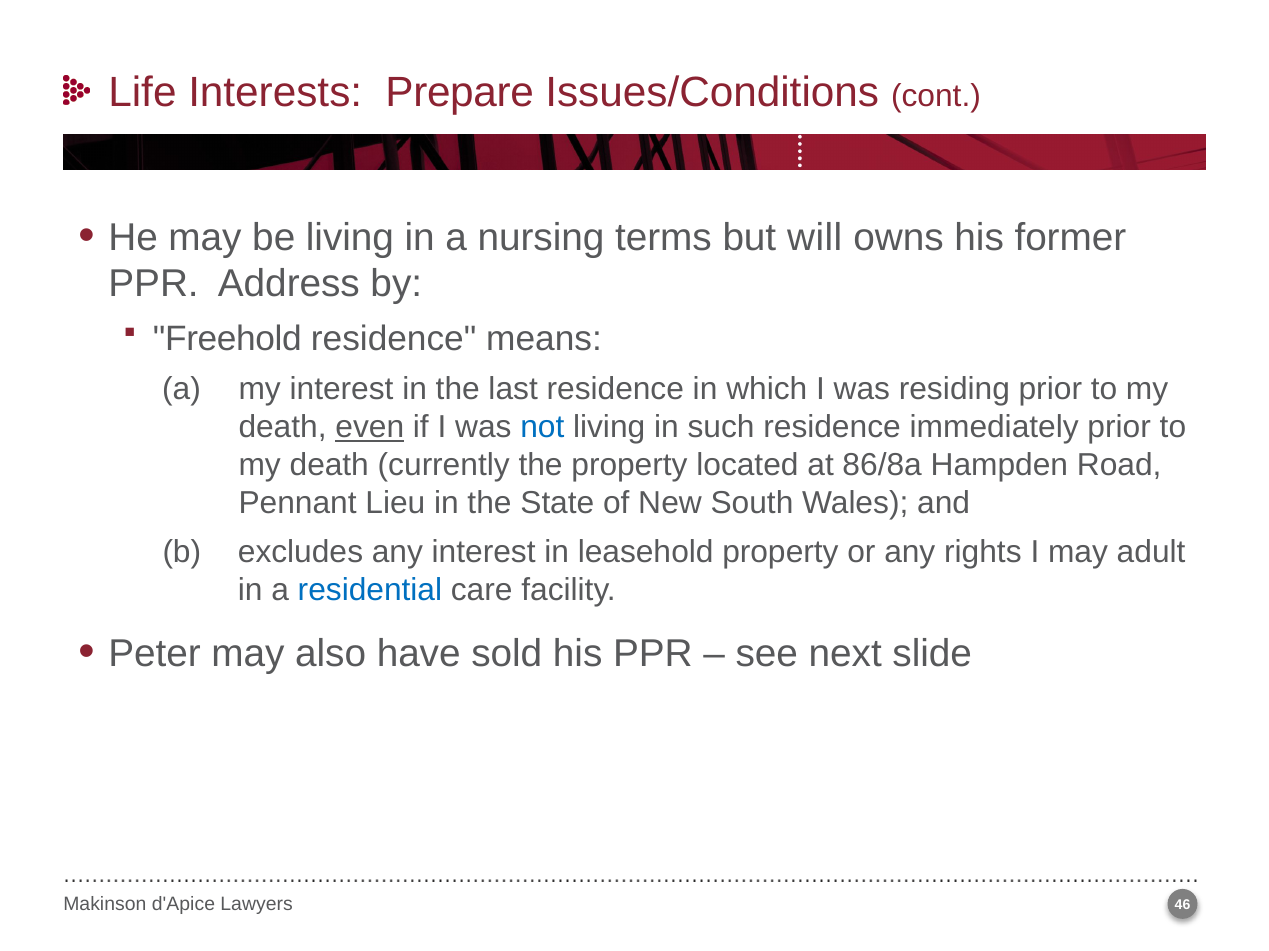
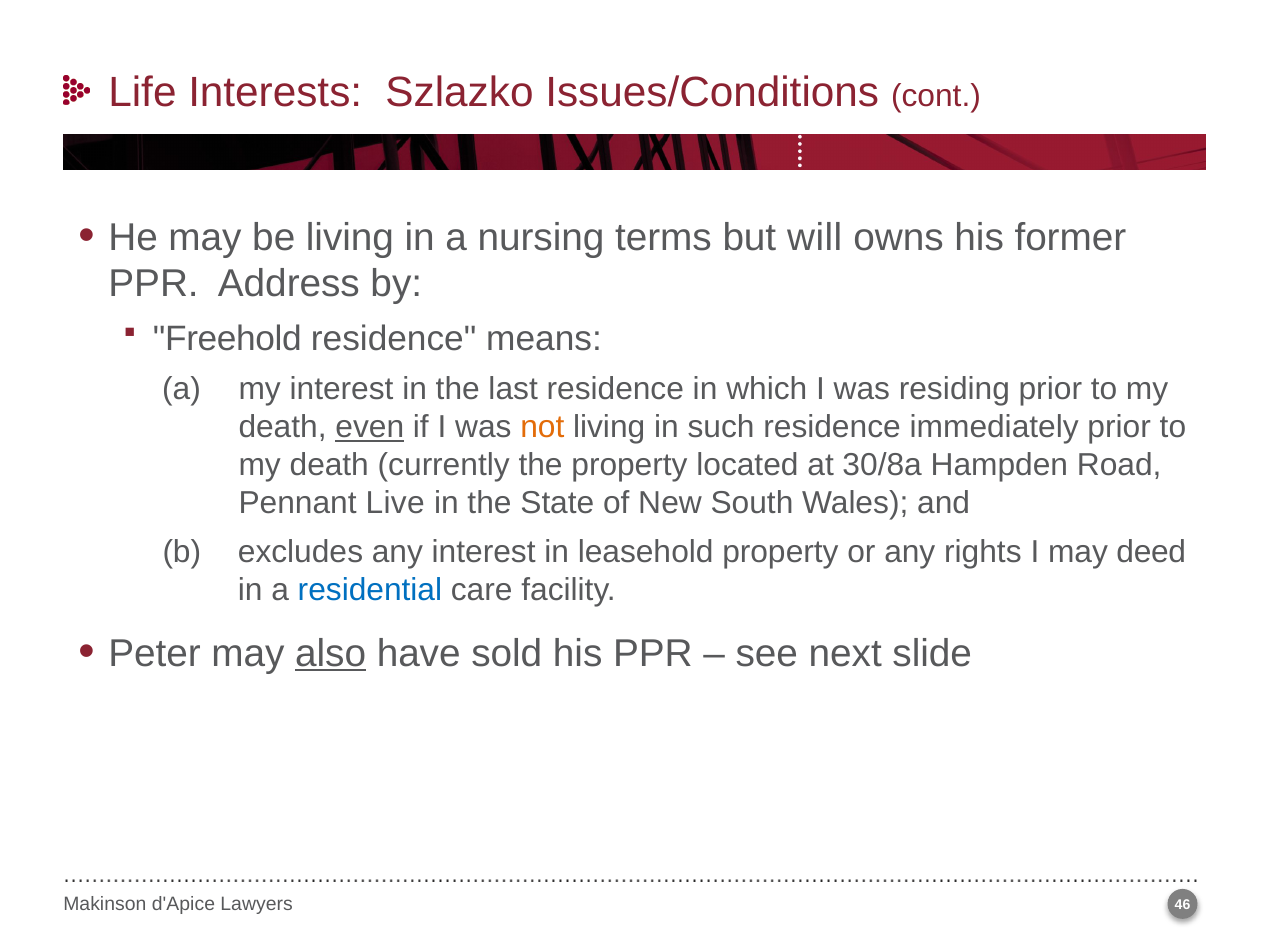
Prepare: Prepare -> Szlazko
not colour: blue -> orange
86/8a: 86/8a -> 30/8a
Lieu: Lieu -> Live
adult: adult -> deed
also underline: none -> present
